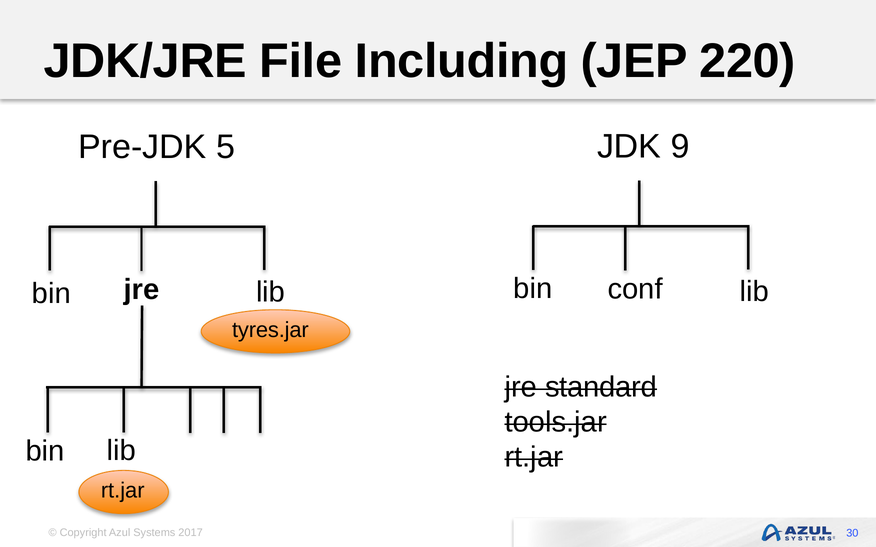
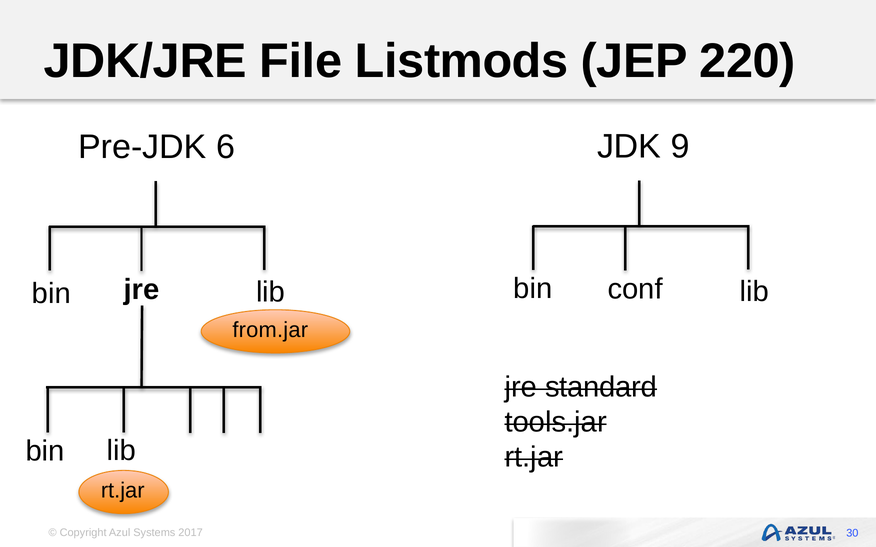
Including: Including -> Listmods
5: 5 -> 6
tyres.jar: tyres.jar -> from.jar
